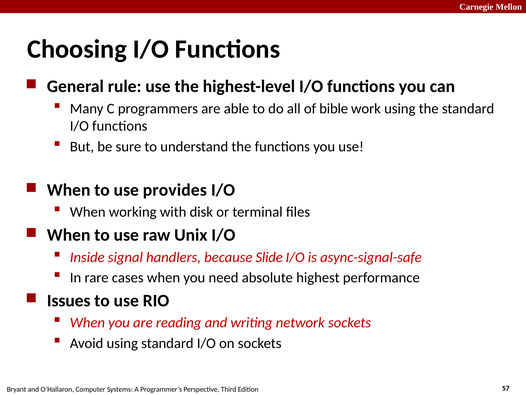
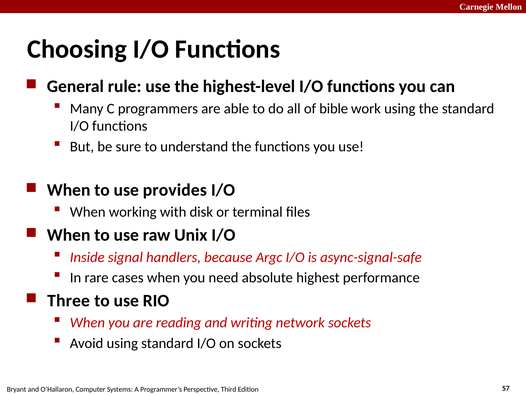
Slide: Slide -> Argc
Issues: Issues -> Three
